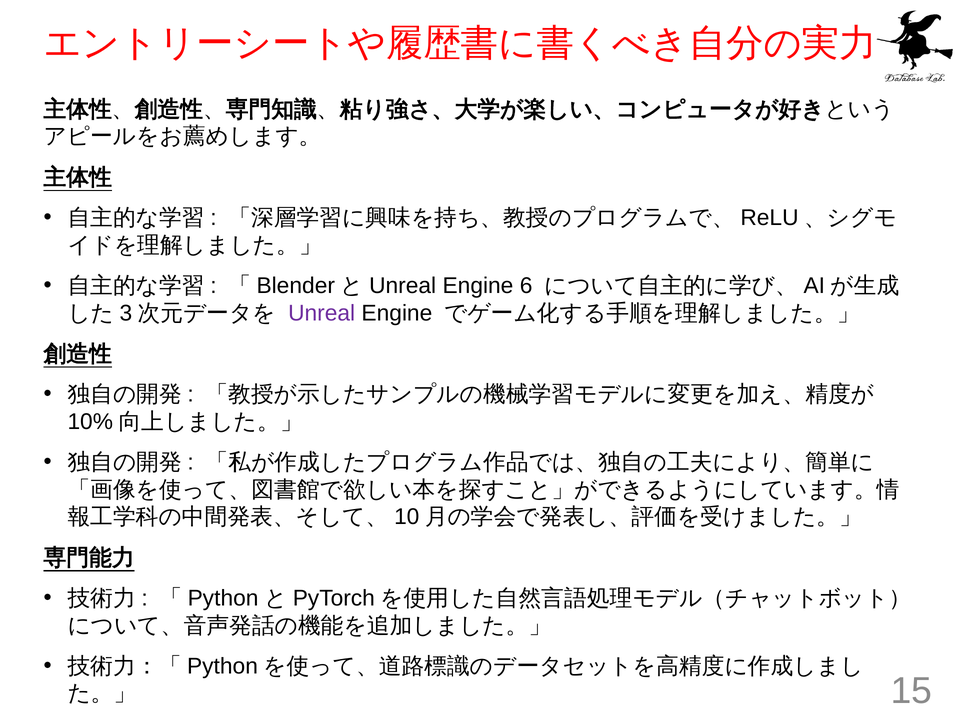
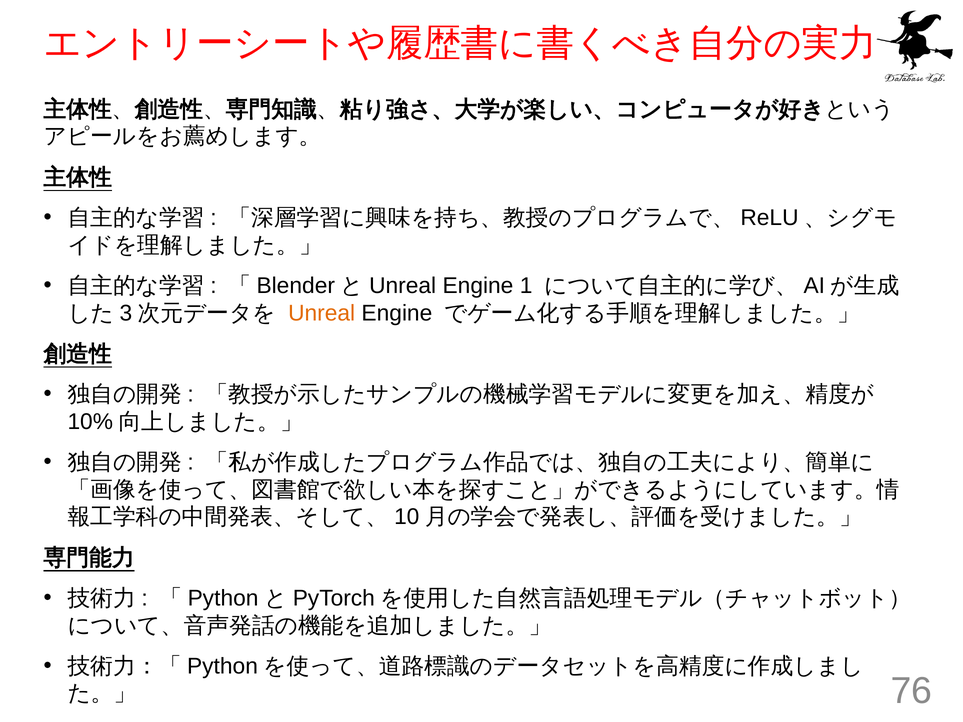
6: 6 -> 1
Unreal colour: purple -> orange
15: 15 -> 76
